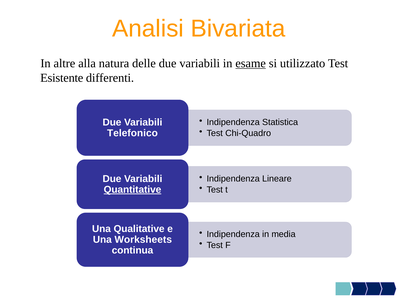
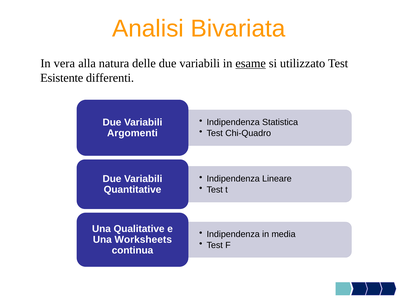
altre: altre -> vera
Telefonico: Telefonico -> Argomenti
Quantitative underline: present -> none
